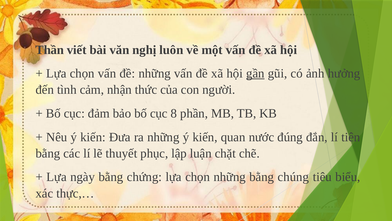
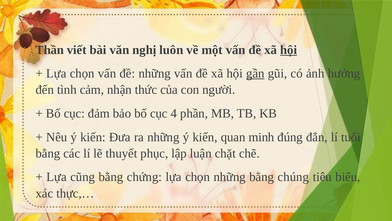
hội at (289, 50) underline: none -> present
8: 8 -> 4
nước: nước -> minh
tiên: tiên -> tuổi
ngày: ngày -> cũng
